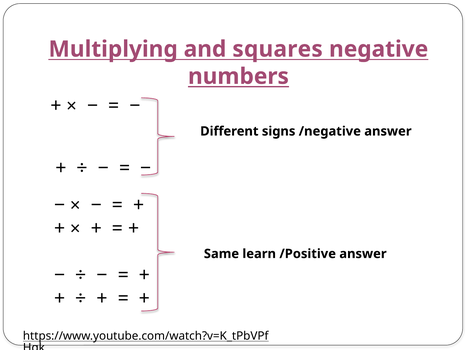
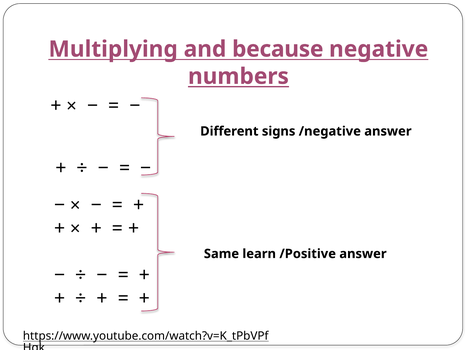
squares: squares -> because
